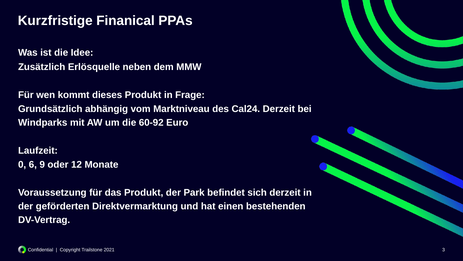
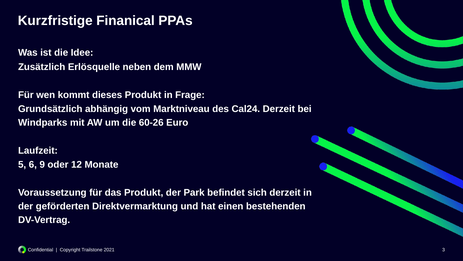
60-92: 60-92 -> 60-26
0: 0 -> 5
